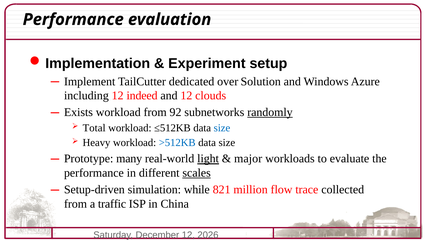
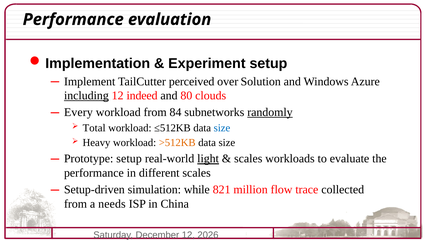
dedicated: dedicated -> perceived
including underline: none -> present
and 12: 12 -> 80
Exists: Exists -> Every
92: 92 -> 84
>512KB colour: blue -> orange
Prototype many: many -> setup
major at (248, 158): major -> scales
scales at (197, 173) underline: present -> none
traffic: traffic -> needs
